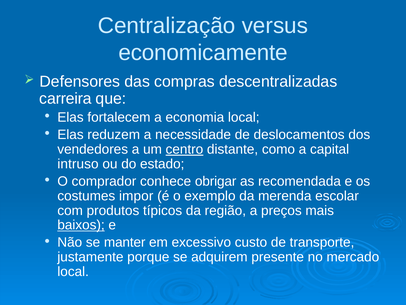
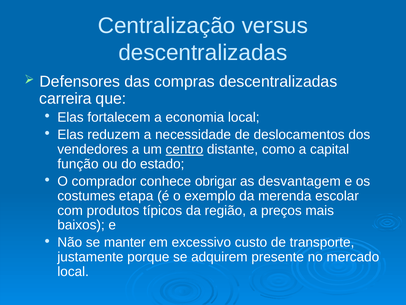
economicamente at (203, 53): economicamente -> descentralizadas
intruso: intruso -> função
recomendada: recomendada -> desvantagem
impor: impor -> etapa
baixos underline: present -> none
